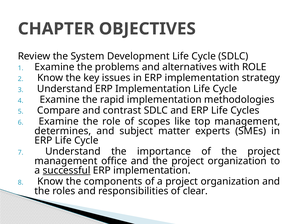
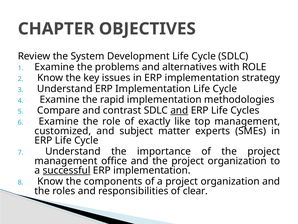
and at (179, 110) underline: none -> present
scopes: scopes -> exactly
determines: determines -> customized
